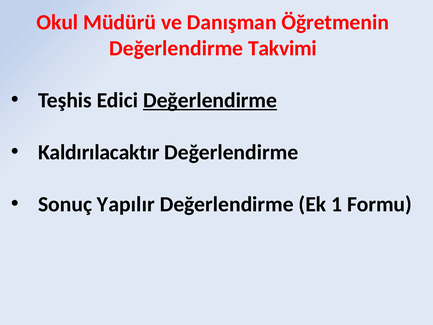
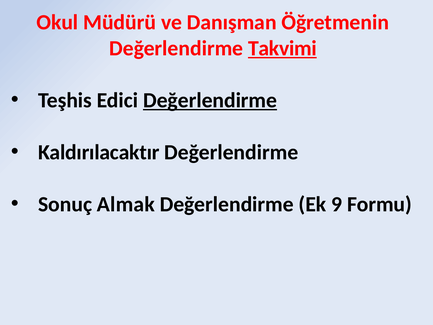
Takvimi underline: none -> present
Yapılır: Yapılır -> Almak
1: 1 -> 9
